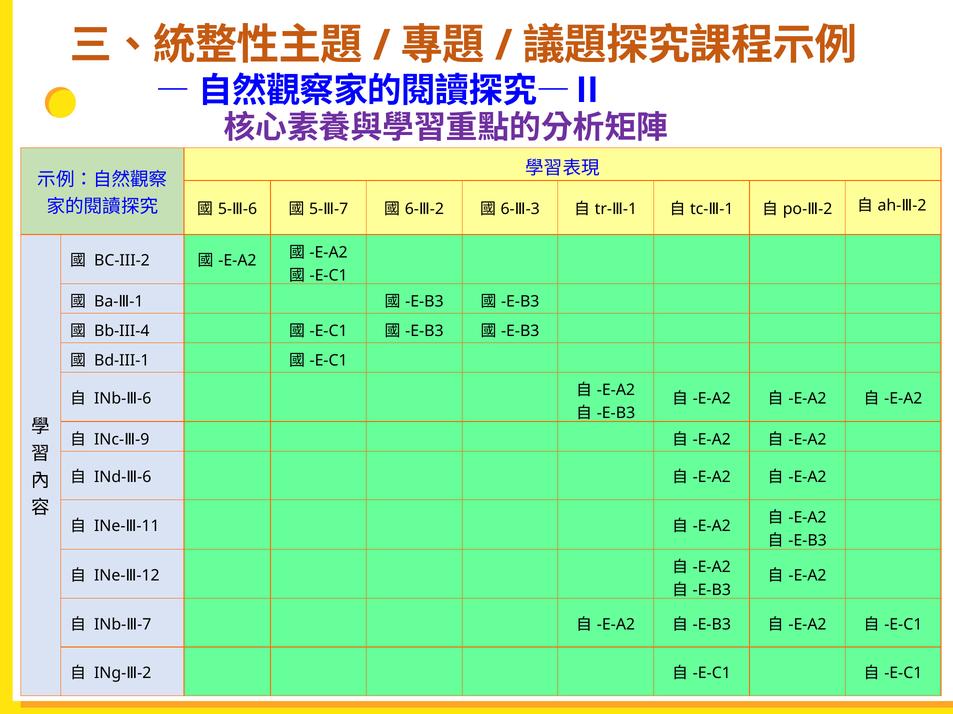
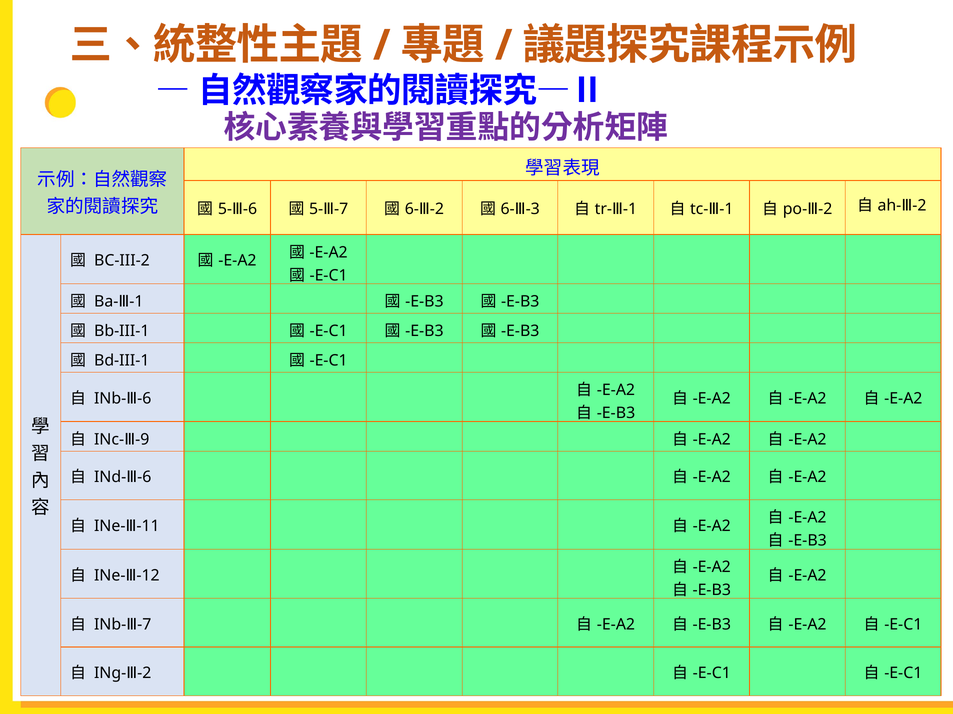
Bb-III-4: Bb-III-4 -> Bb-III-1
